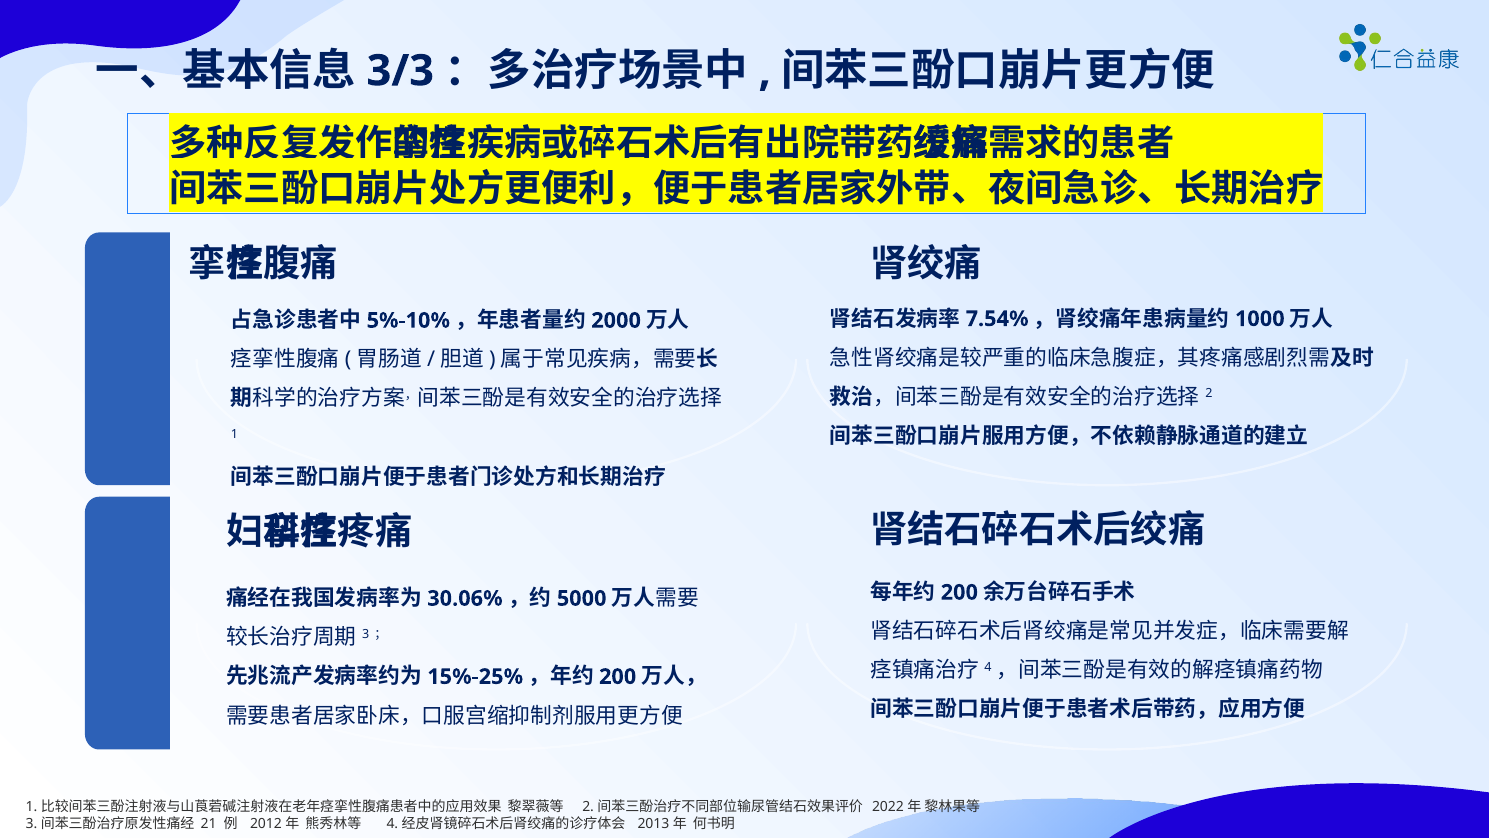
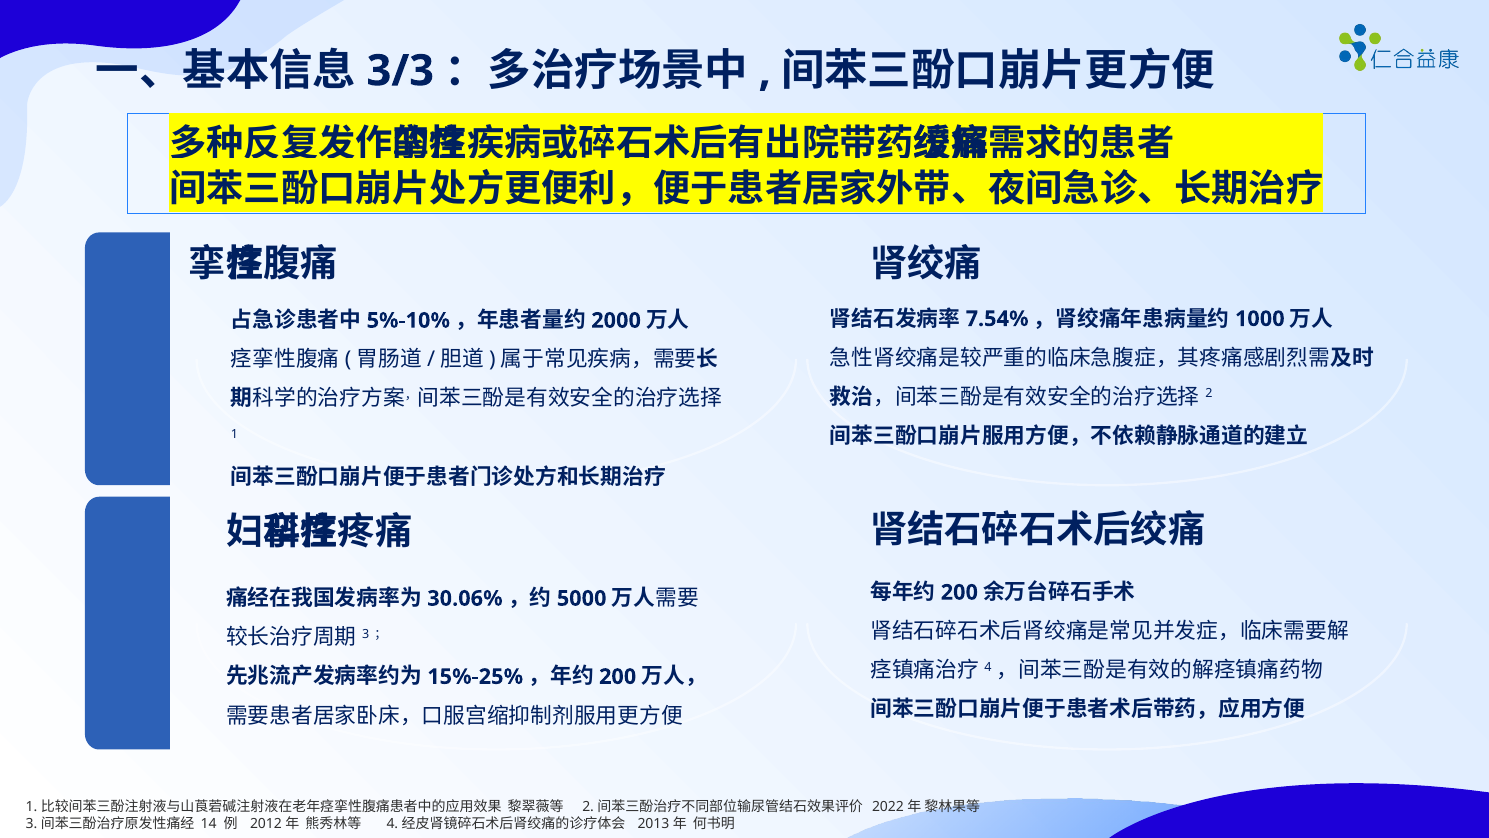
21: 21 -> 14
